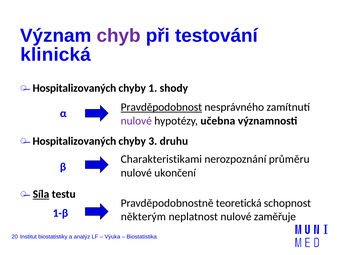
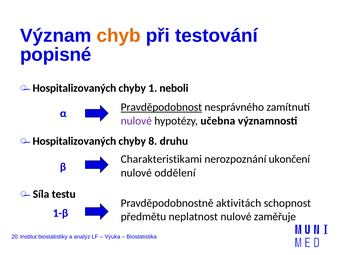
chyb colour: purple -> orange
klinická: klinická -> popisné
shody: shody -> neboli
3: 3 -> 8
průměru: průměru -> ukončení
ukončení: ukončení -> oddělení
Síla underline: present -> none
teoretická: teoretická -> aktivitách
některým: některým -> předmětu
